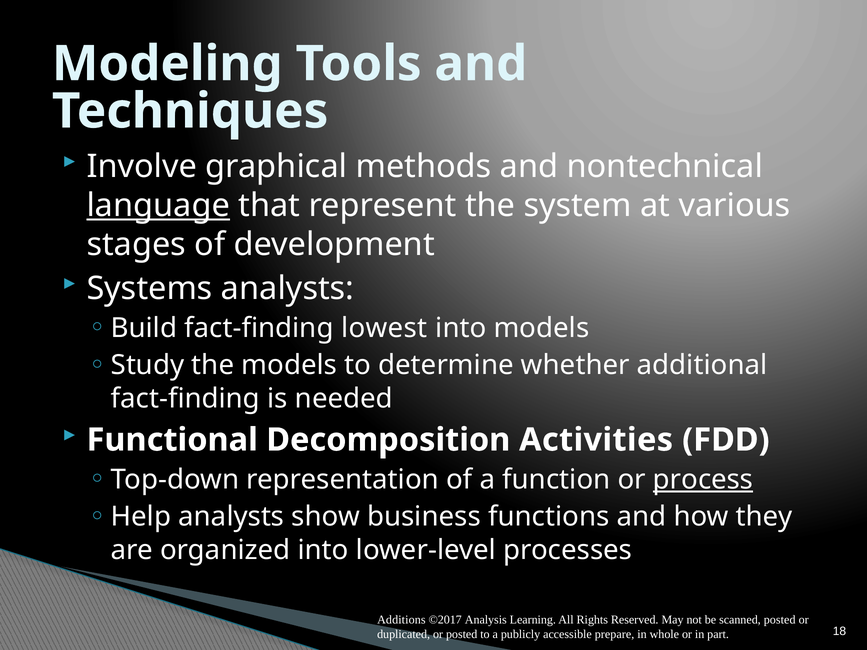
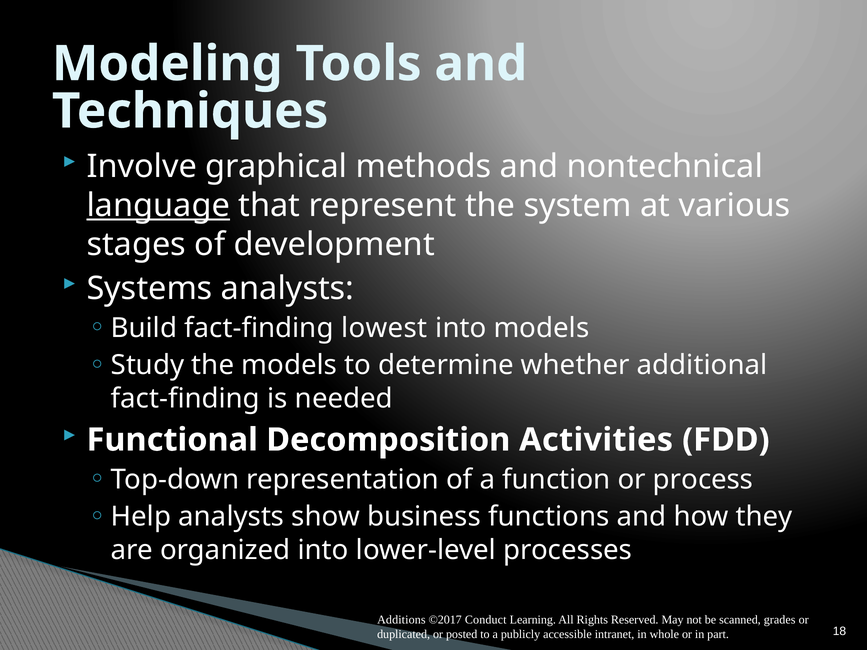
process underline: present -> none
Analysis: Analysis -> Conduct
scanned posted: posted -> grades
prepare: prepare -> intranet
